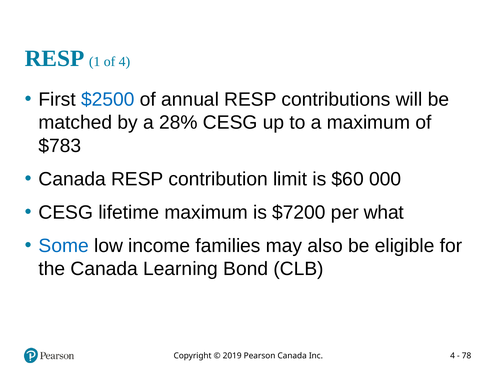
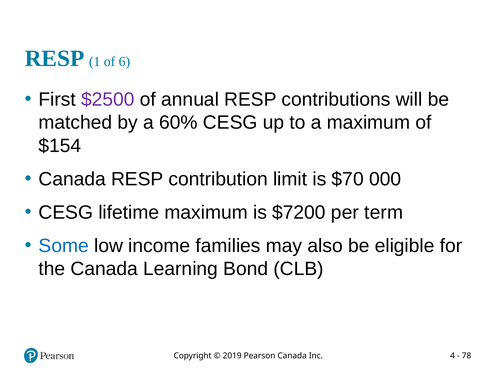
of 4: 4 -> 6
$2500 colour: blue -> purple
28%: 28% -> 60%
$783: $783 -> $154
$60: $60 -> $70
what: what -> term
